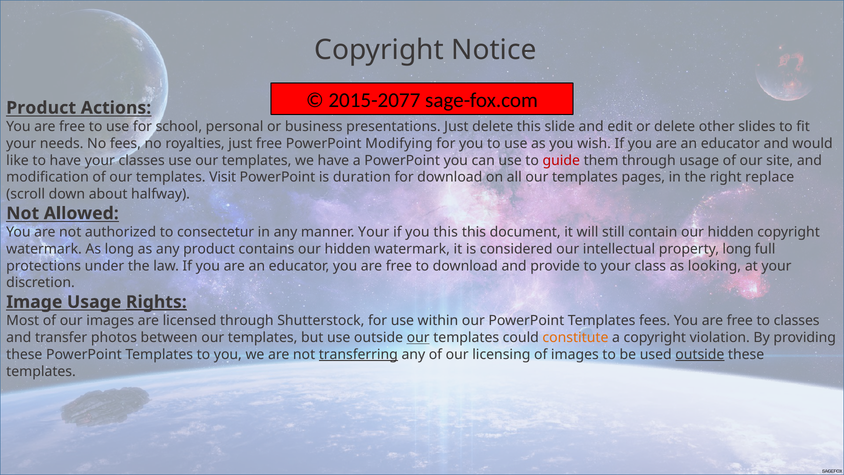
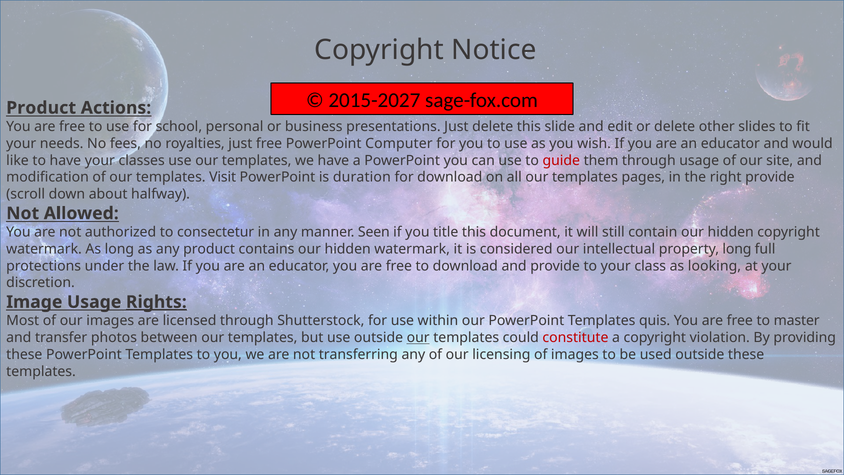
2015-2077: 2015-2077 -> 2015-2027
Modifying: Modifying -> Computer
right replace: replace -> provide
manner Your: Your -> Seen
you this: this -> title
Templates fees: fees -> quis
to classes: classes -> master
constitute colour: orange -> red
transferring underline: present -> none
outside at (700, 354) underline: present -> none
